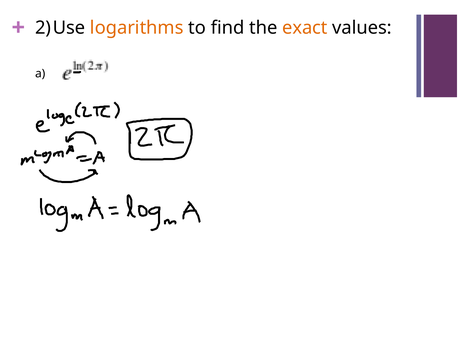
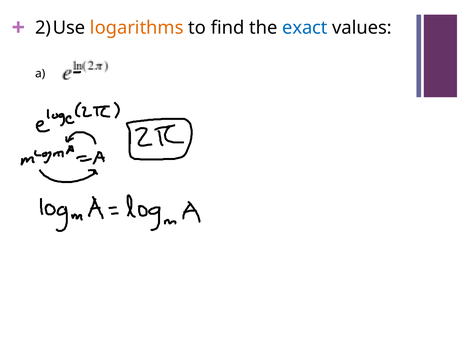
exact colour: orange -> blue
